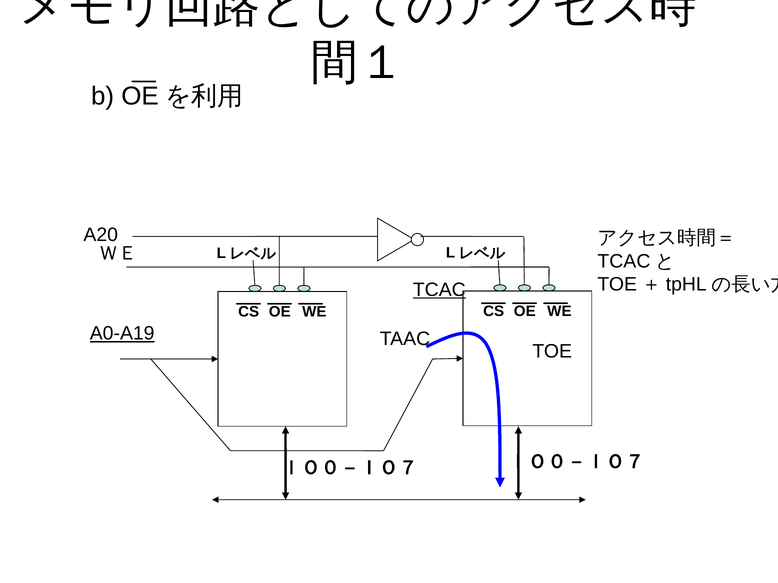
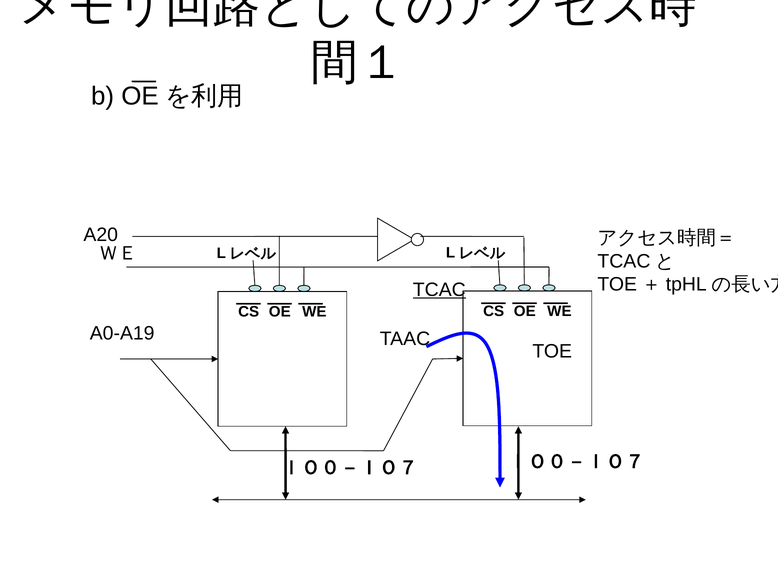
A0-A19 underline: present -> none
